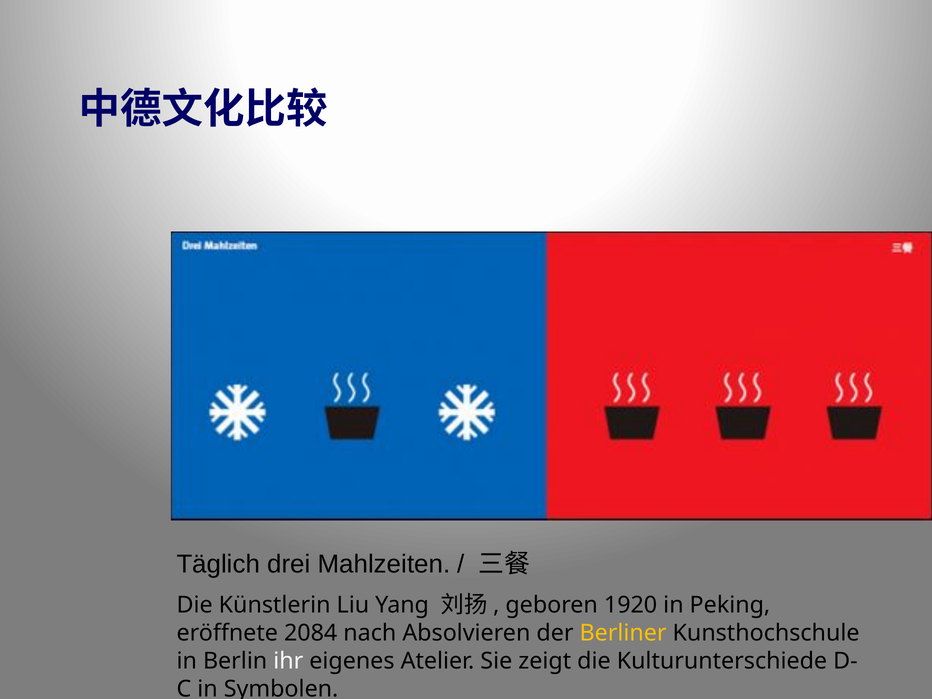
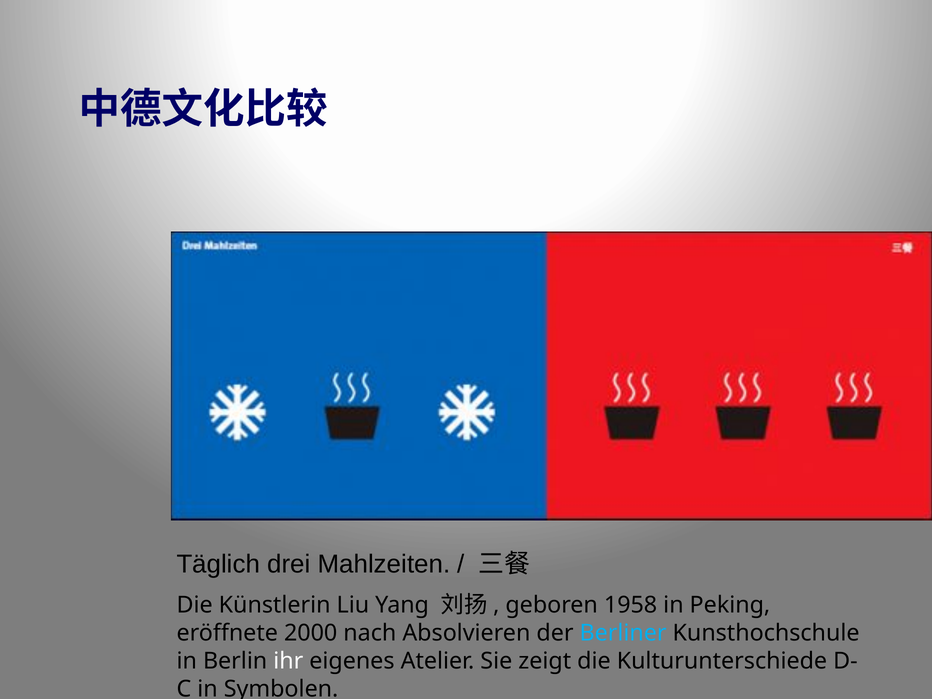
1920: 1920 -> 1958
2084: 2084 -> 2000
Berliner colour: yellow -> light blue
